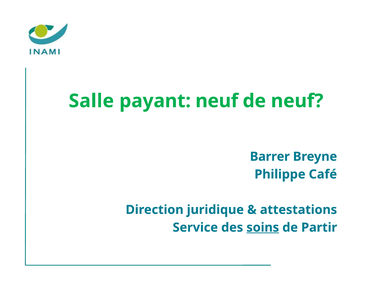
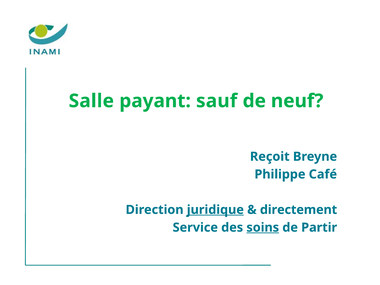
payant neuf: neuf -> sauf
Barrer: Barrer -> Reçoit
juridique underline: none -> present
attestations: attestations -> directement
